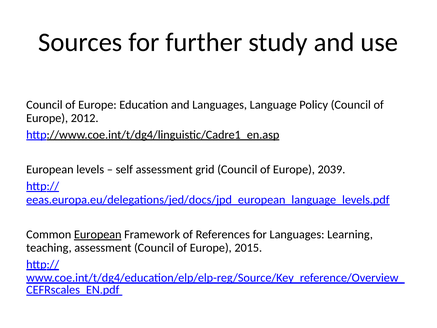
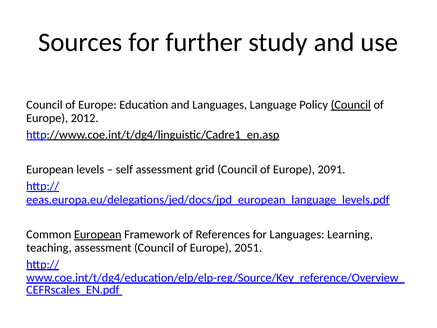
Council at (351, 105) underline: none -> present
2039: 2039 -> 2091
2015: 2015 -> 2051
